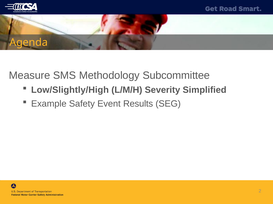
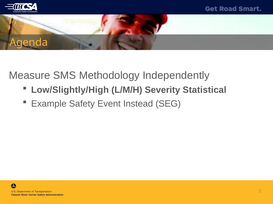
Subcommittee: Subcommittee -> Independently
Simplified: Simplified -> Statistical
Results: Results -> Instead
